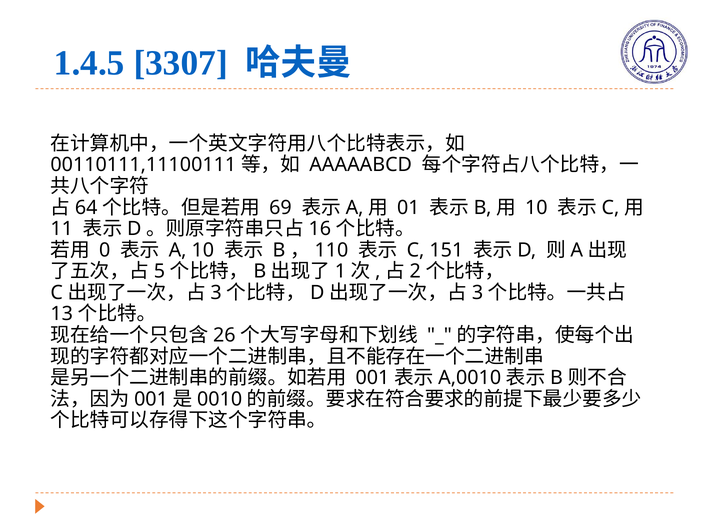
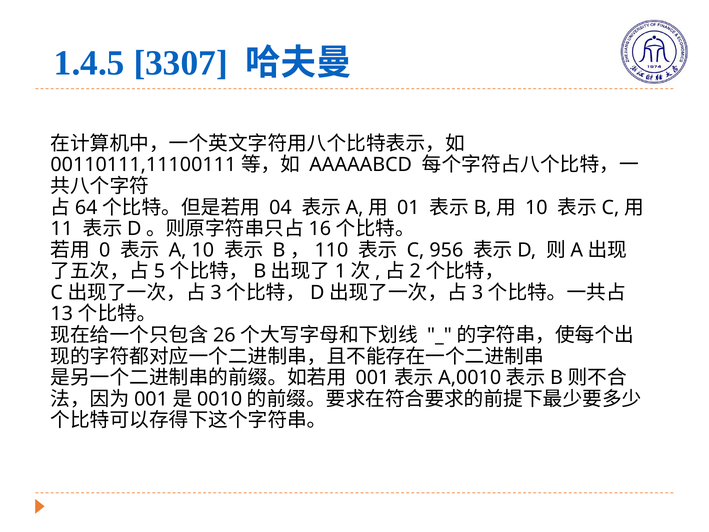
69: 69 -> 04
151: 151 -> 956
